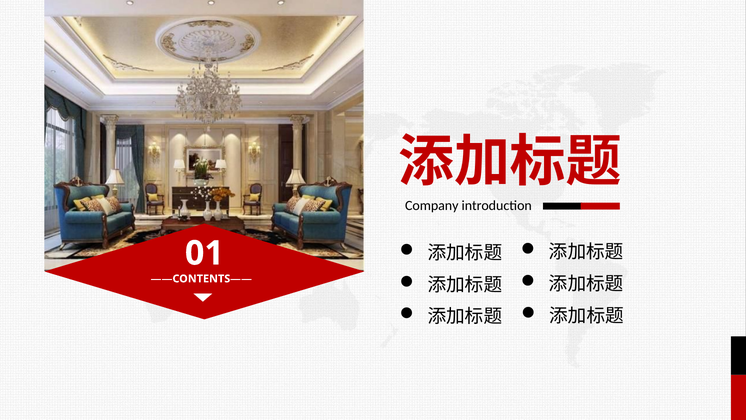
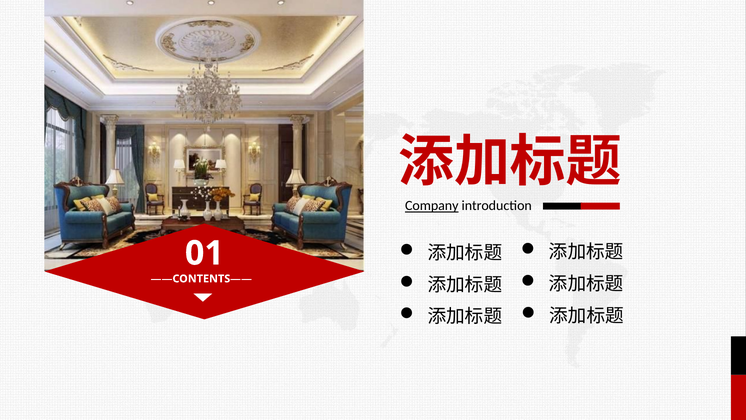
Company underline: none -> present
